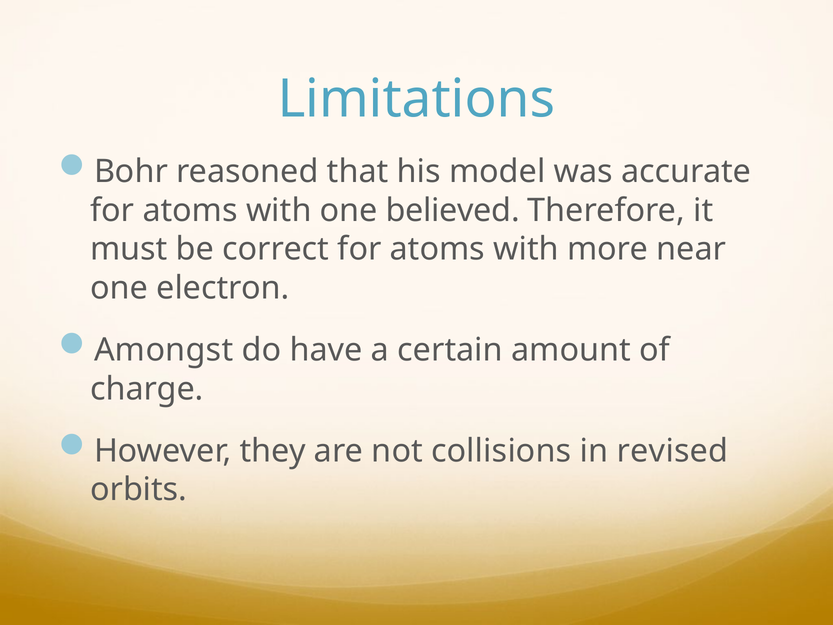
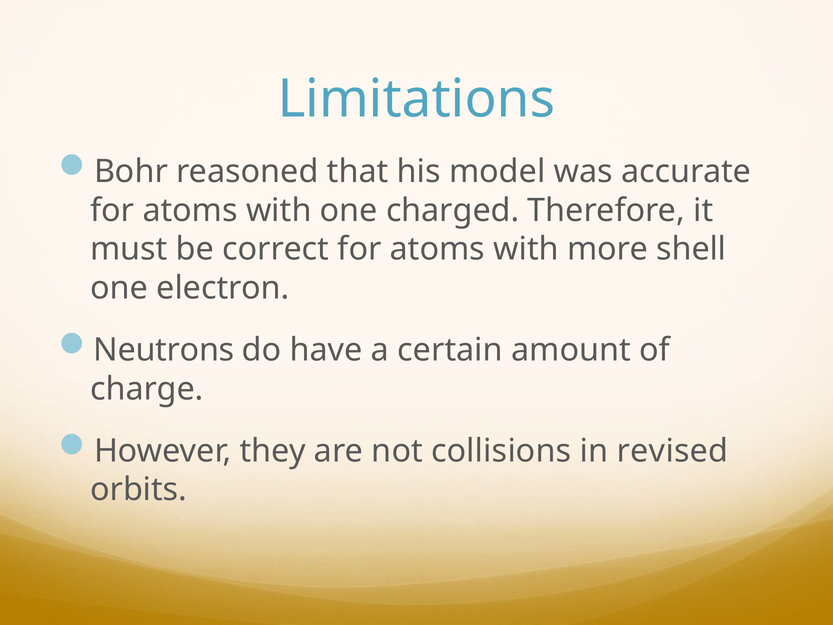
believed: believed -> charged
near: near -> shell
Amongst: Amongst -> Neutrons
